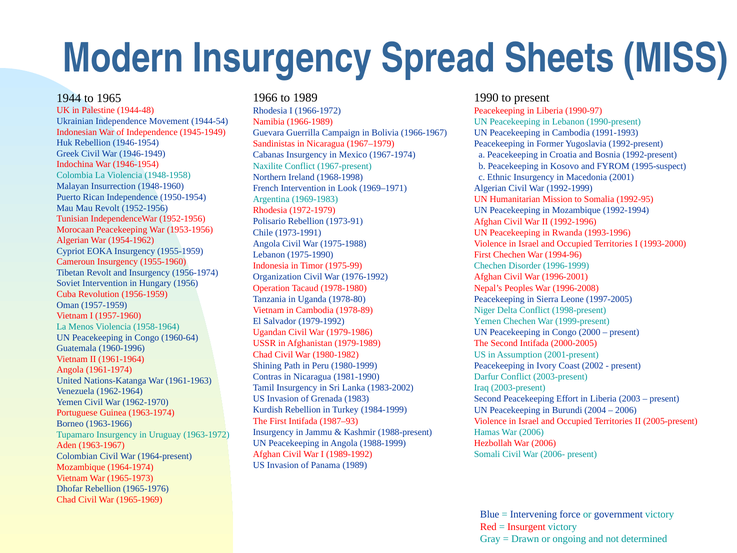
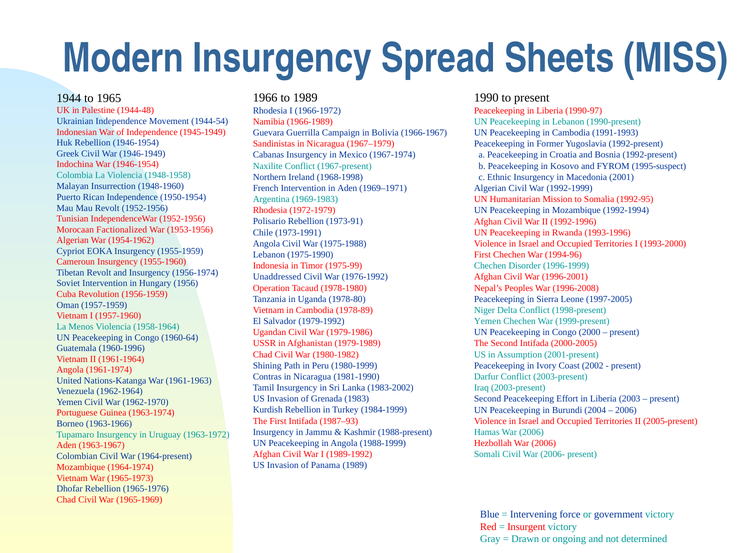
in Look: Look -> Aden
Morocaan Peacekeeping: Peacekeeping -> Factionalized
Organization: Organization -> Unaddressed
